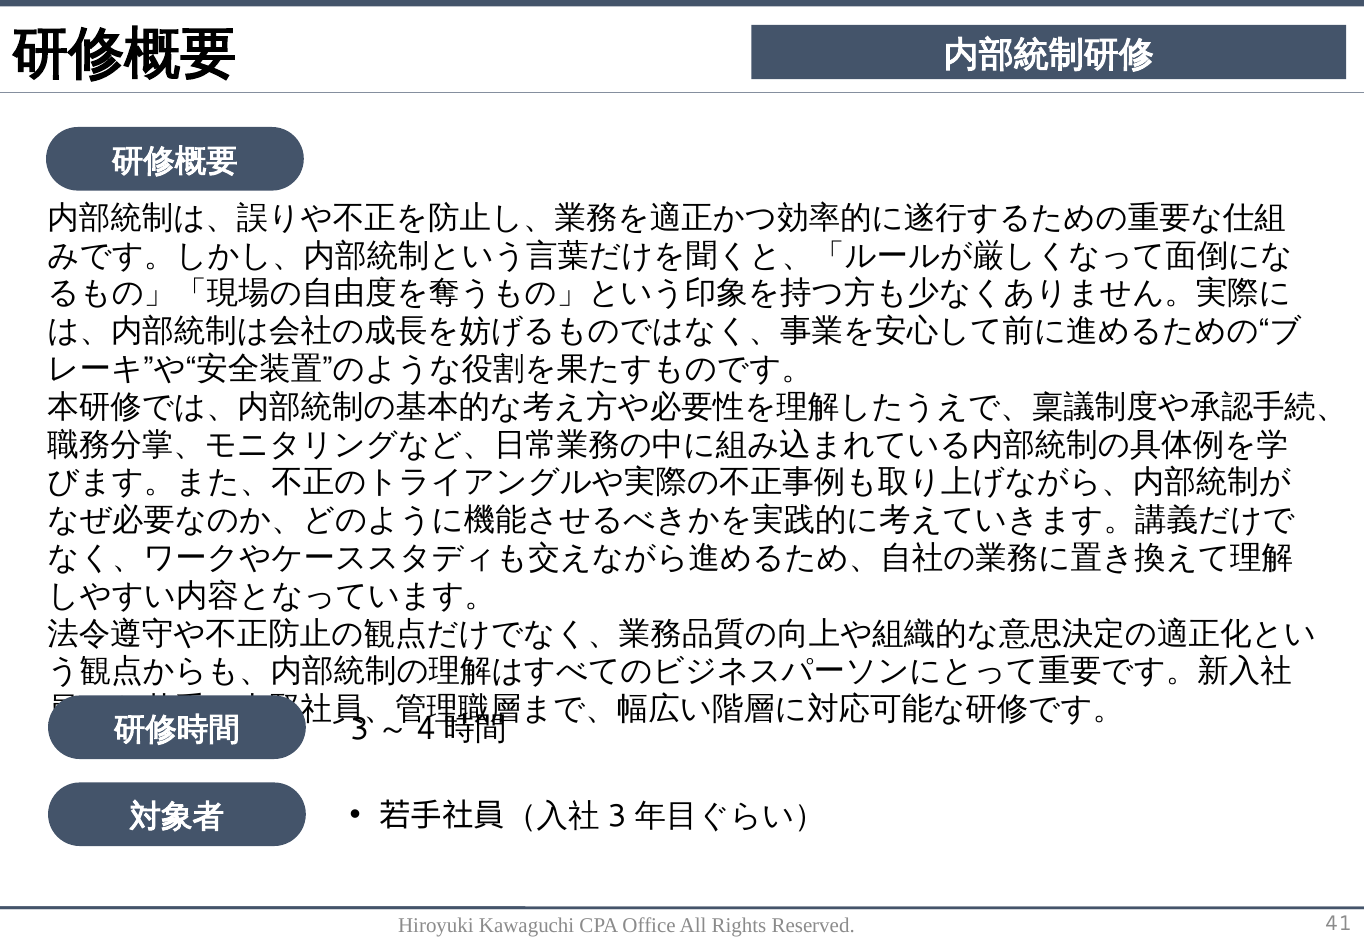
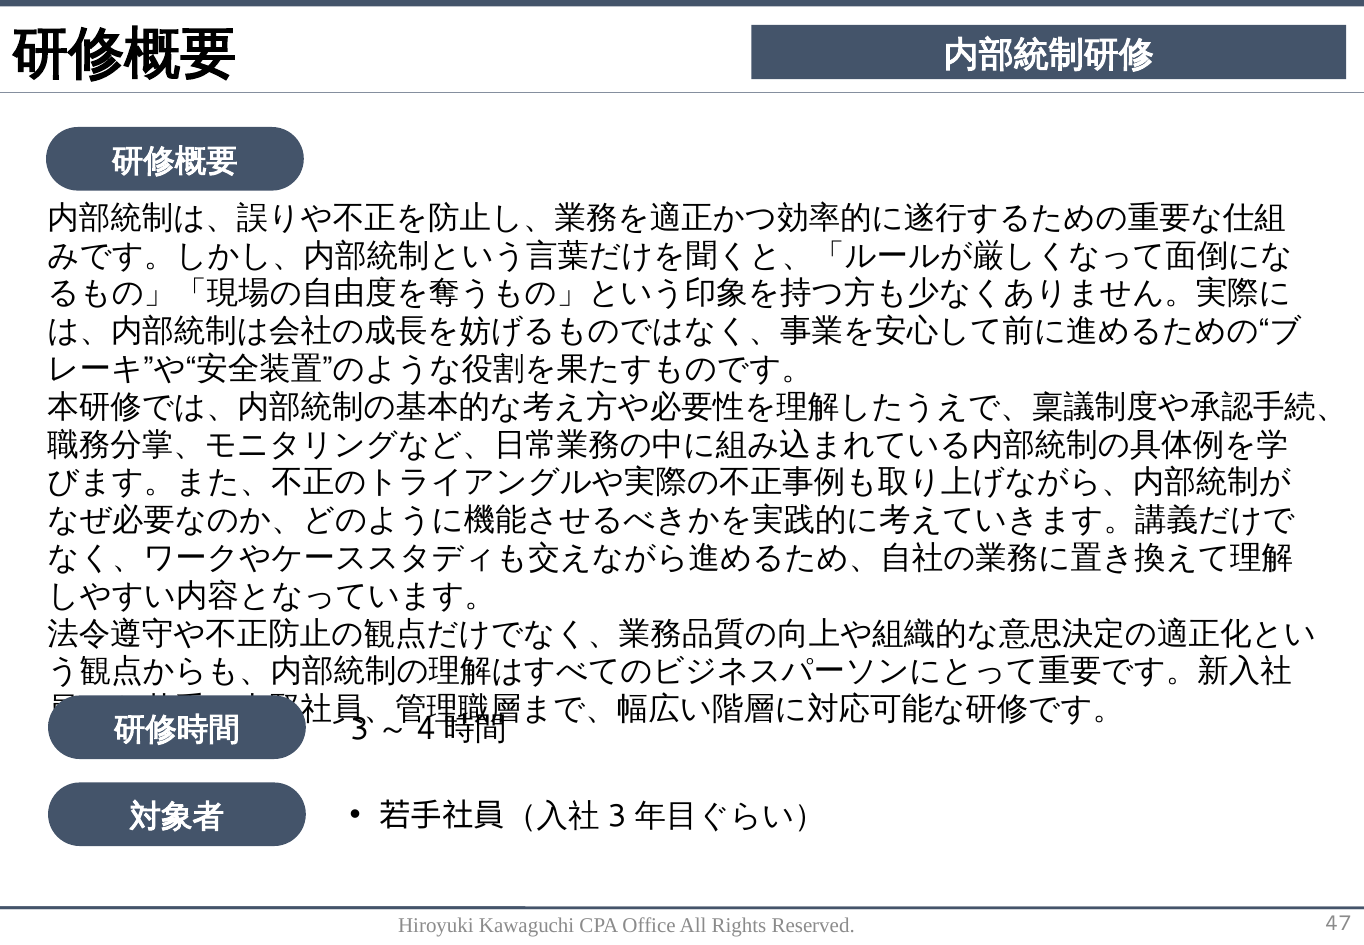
41: 41 -> 47
